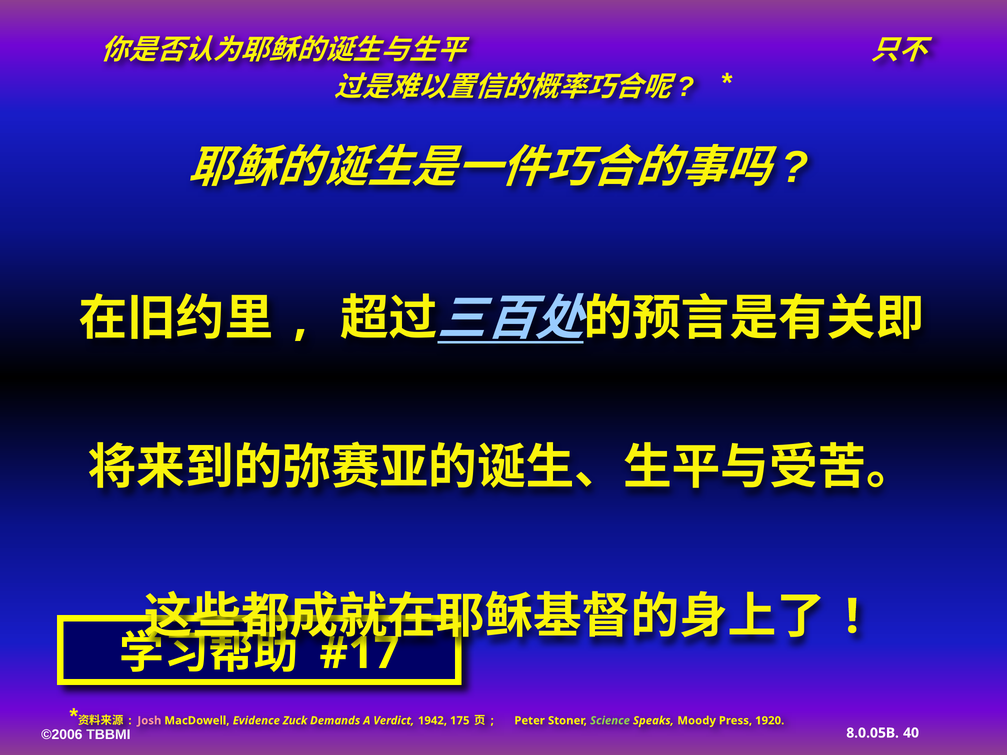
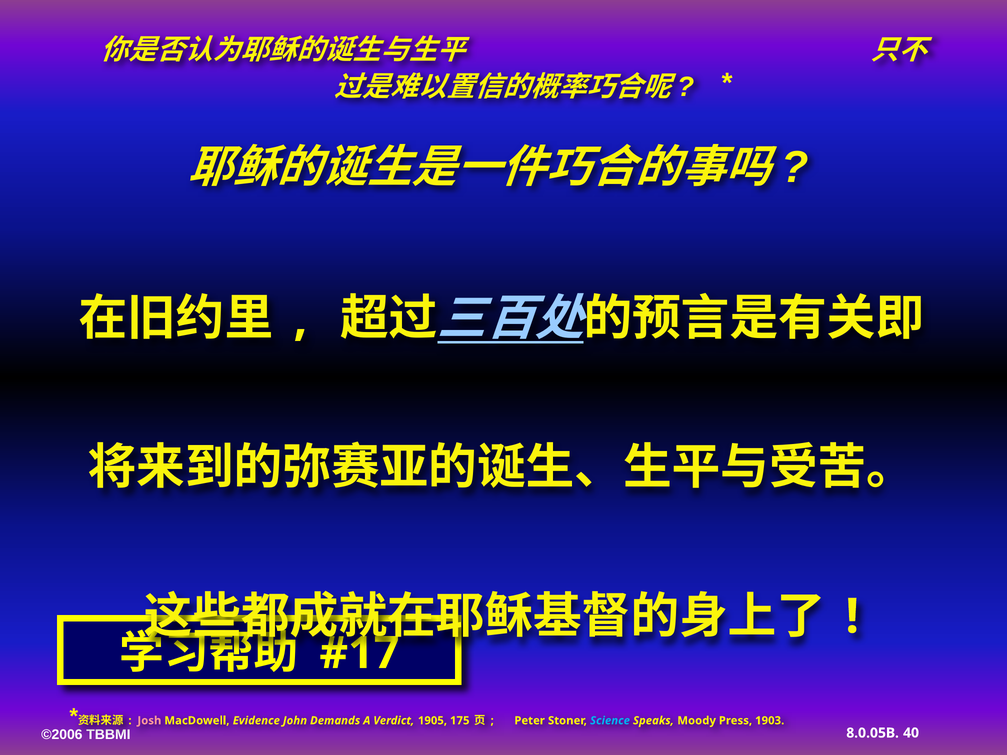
Zuck: Zuck -> John
1942: 1942 -> 1905
Science colour: light green -> light blue
1920: 1920 -> 1903
